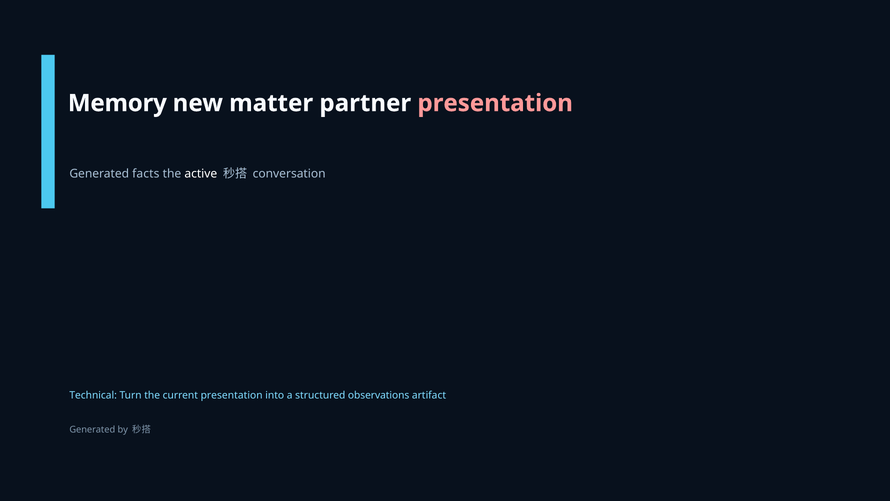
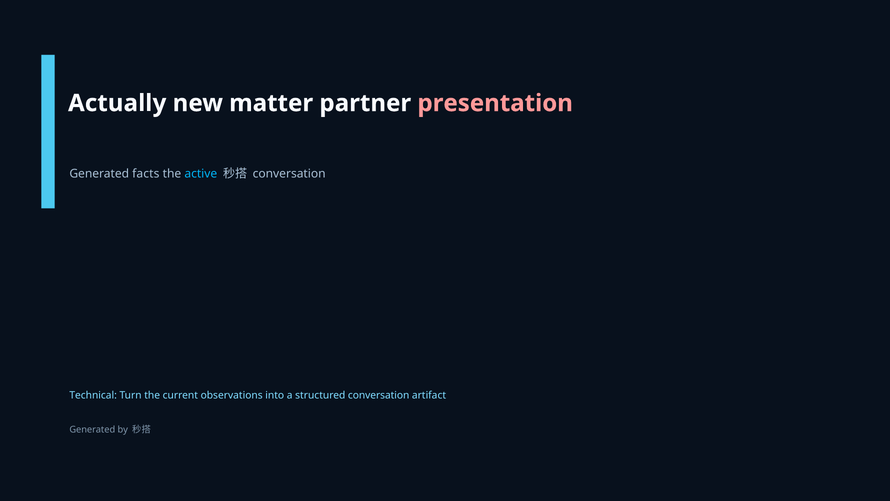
Memory: Memory -> Actually
active colour: white -> light blue
current presentation: presentation -> observations
structured observations: observations -> conversation
